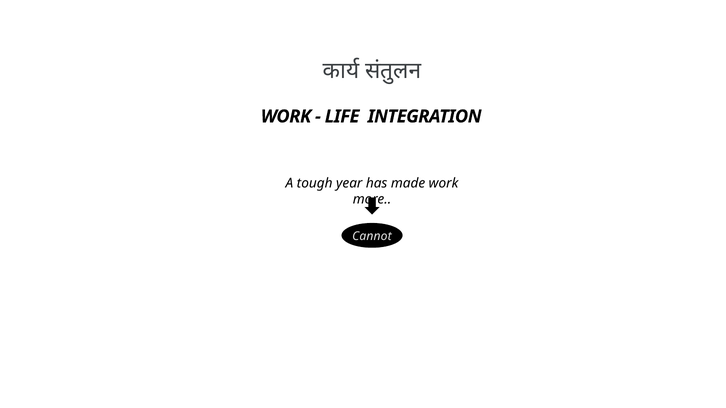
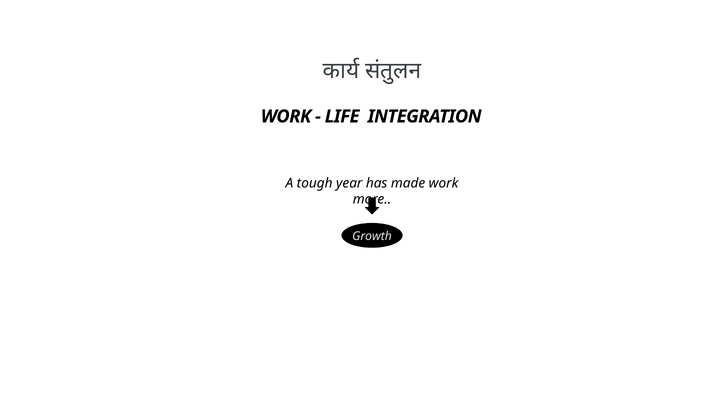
Cannot: Cannot -> Growth
